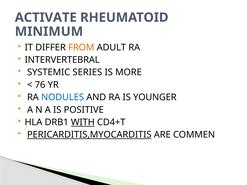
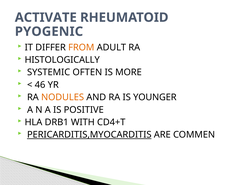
MINIMUM: MINIMUM -> PYOGENIC
INTERVERTEBRAL: INTERVERTEBRAL -> HISTOLOGICALLY
SERIES: SERIES -> OFTEN
76: 76 -> 46
NODULES colour: blue -> orange
WITH underline: present -> none
